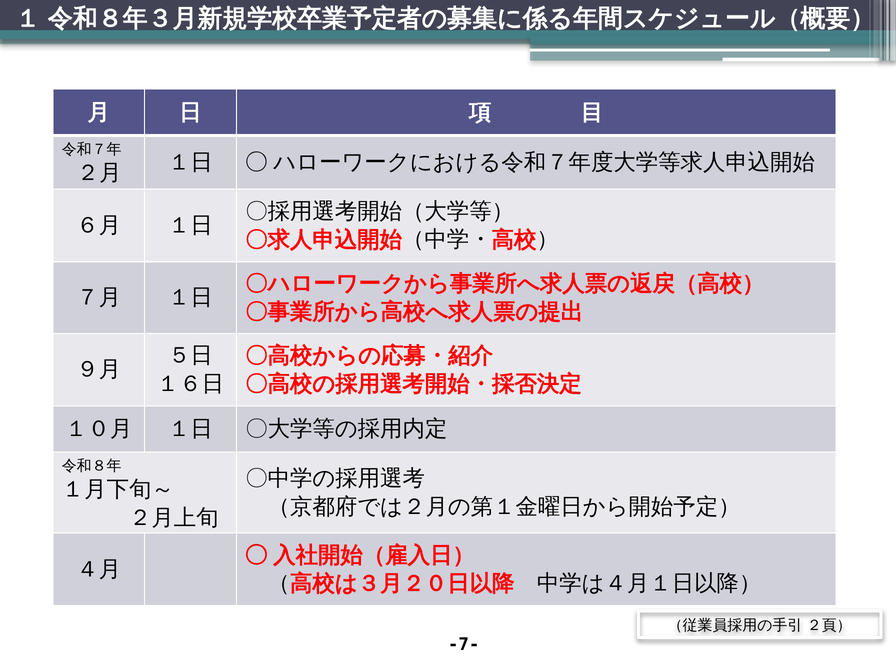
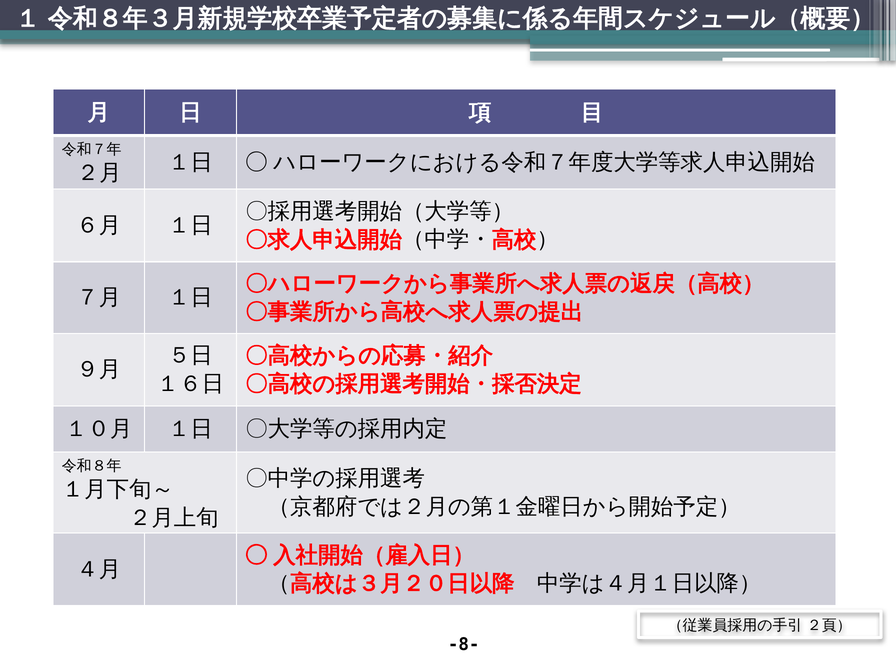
-7-: -7- -> -8-
